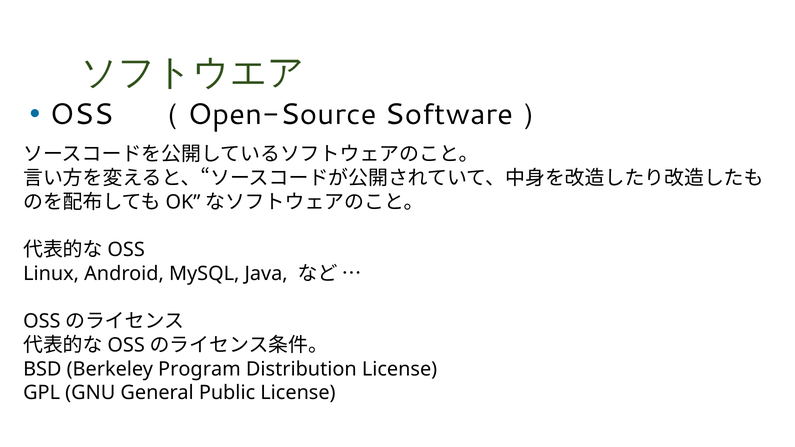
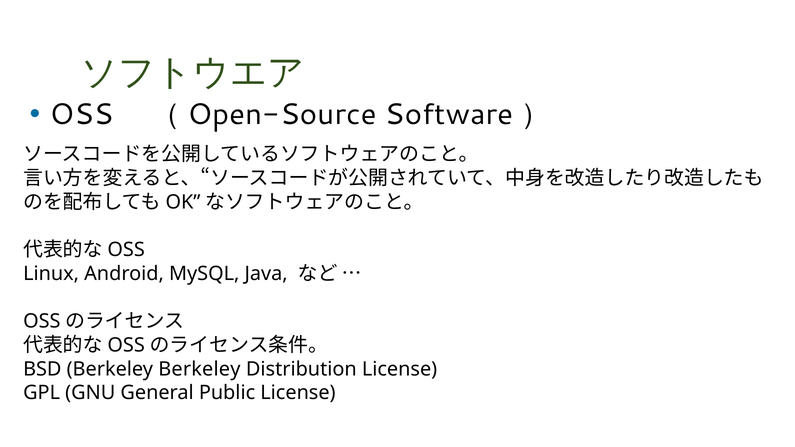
Berkeley Program: Program -> Berkeley
